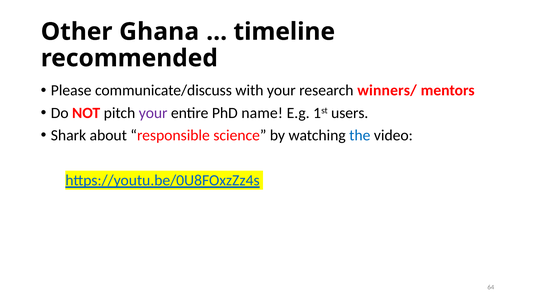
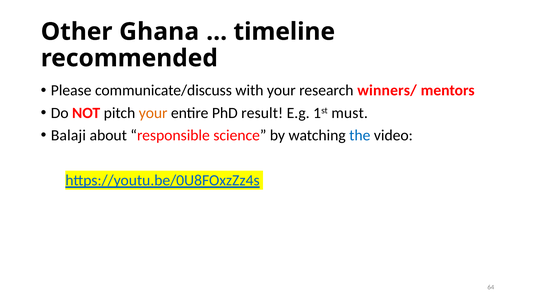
your at (153, 113) colour: purple -> orange
name: name -> result
users: users -> must
Shark: Shark -> Balaji
